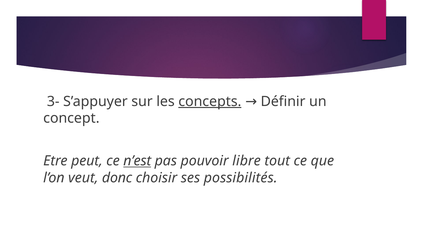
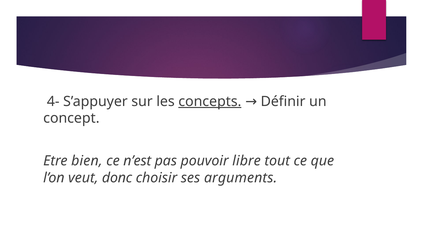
3-: 3- -> 4-
peut: peut -> bien
n’est underline: present -> none
possibilités: possibilités -> arguments
